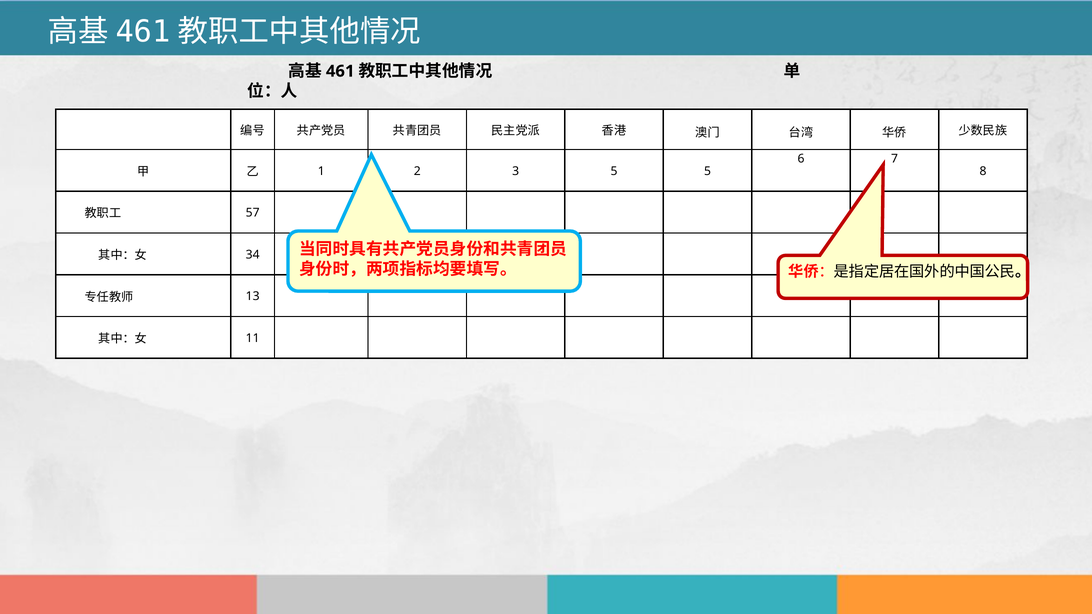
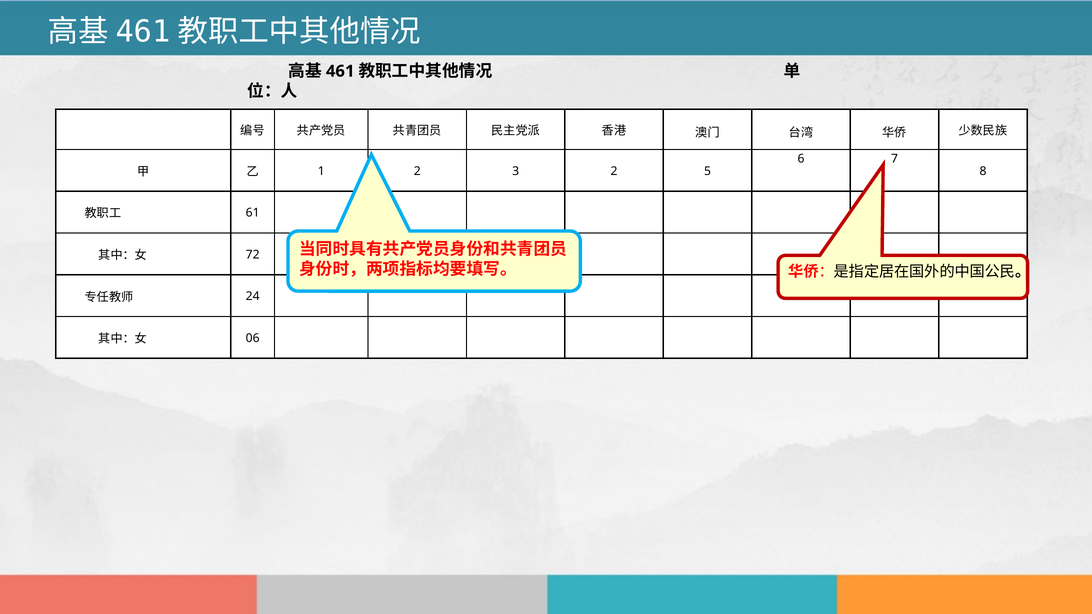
5 at (614, 171): 5 -> 2
57: 57 -> 61
34: 34 -> 72
13: 13 -> 24
11: 11 -> 06
